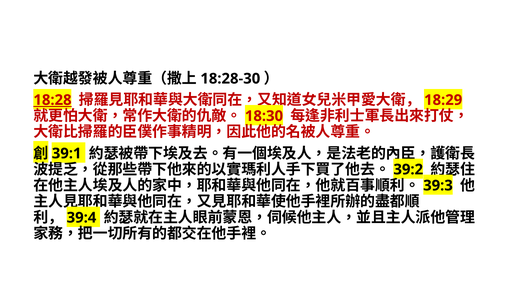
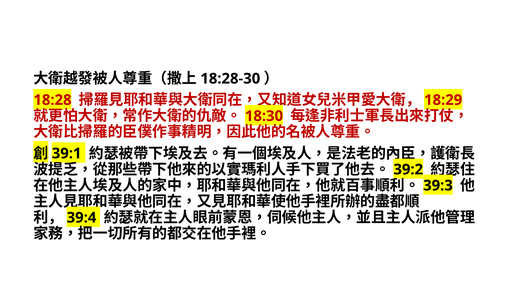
18:28 underline: present -> none
